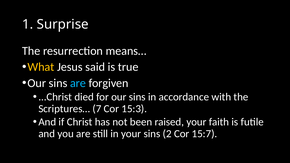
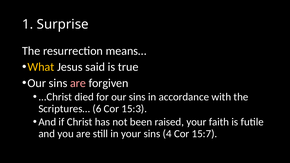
are at (78, 83) colour: light blue -> pink
7: 7 -> 6
2: 2 -> 4
